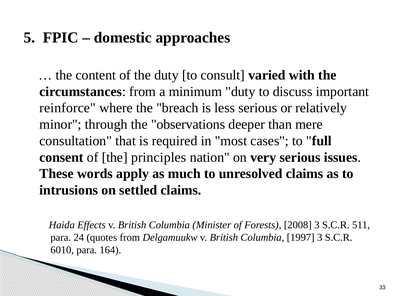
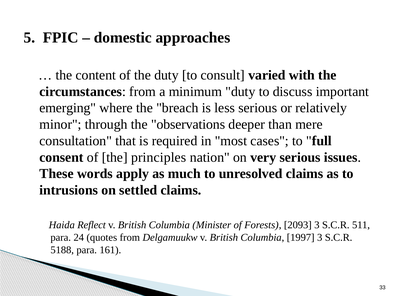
reinforce: reinforce -> emerging
Effects: Effects -> Reflect
2008: 2008 -> 2093
6010: 6010 -> 5188
164: 164 -> 161
